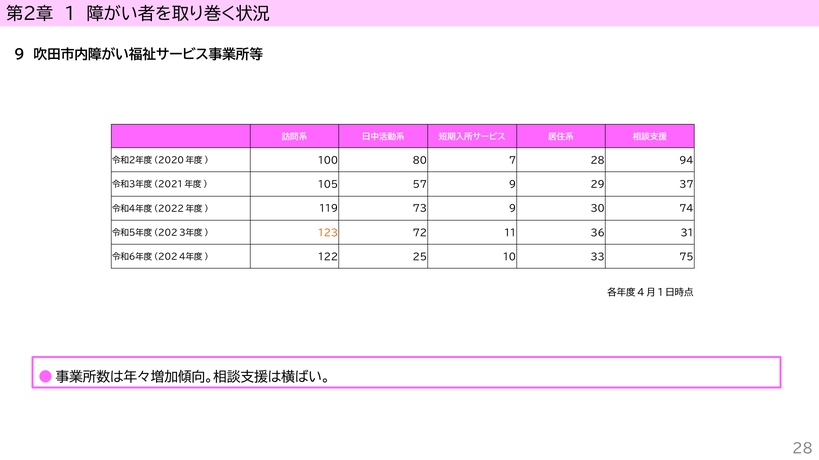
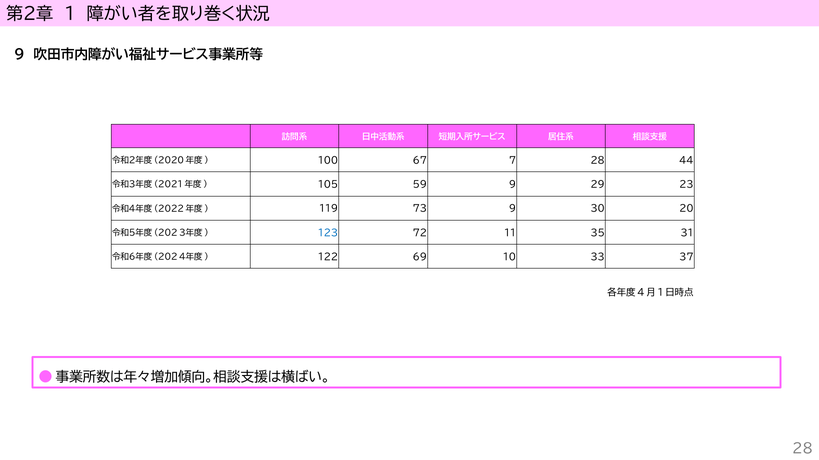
80: 80 -> 67
94: 94 -> 44
57: 57 -> 59
37: 37 -> 23
74: 74 -> 20
123 colour: orange -> blue
36: 36 -> 35
25: 25 -> 69
75: 75 -> 37
